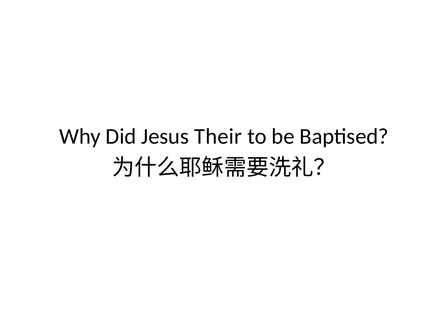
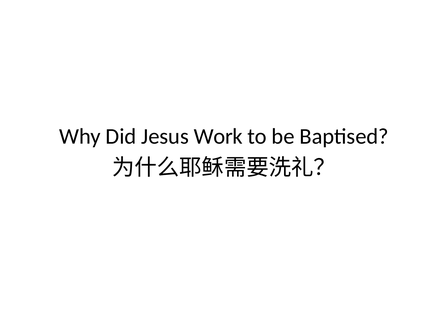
Their: Their -> Work
